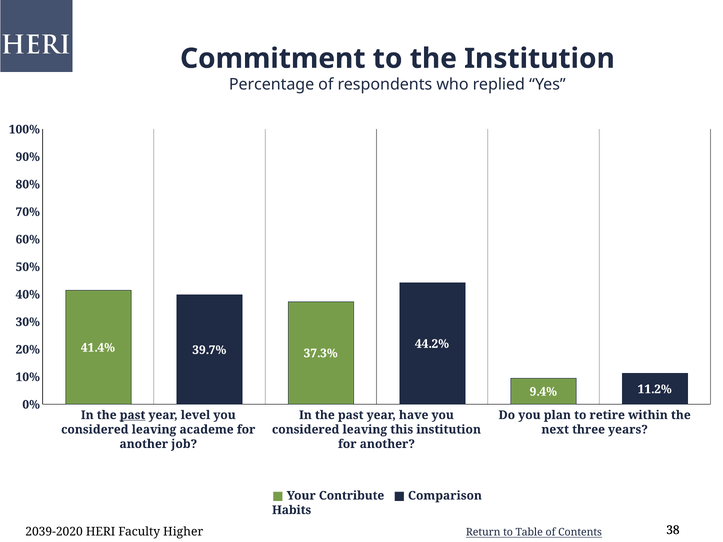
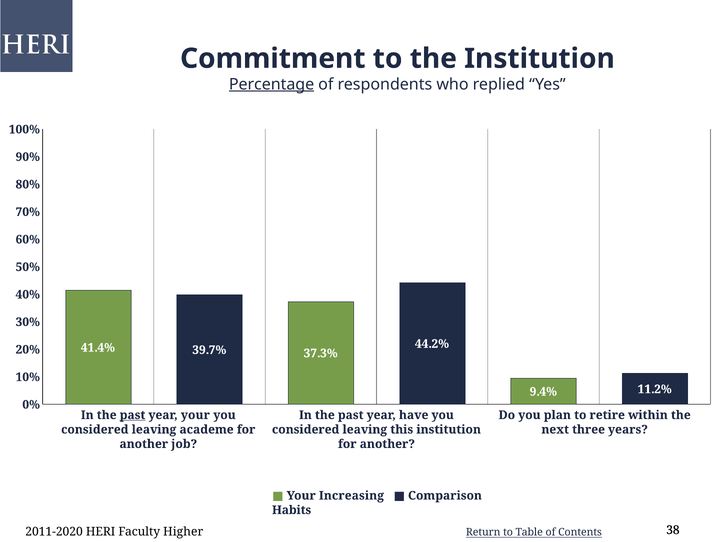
Percentage underline: none -> present
year level: level -> your
Contribute: Contribute -> Increasing
2039-2020: 2039-2020 -> 2011-2020
